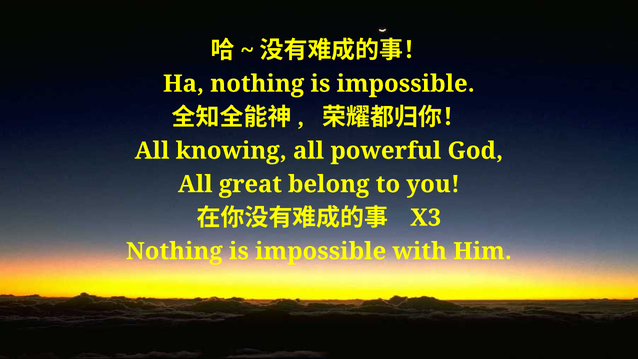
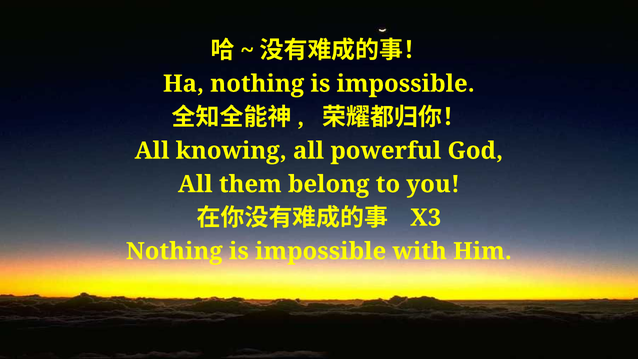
great: great -> them
